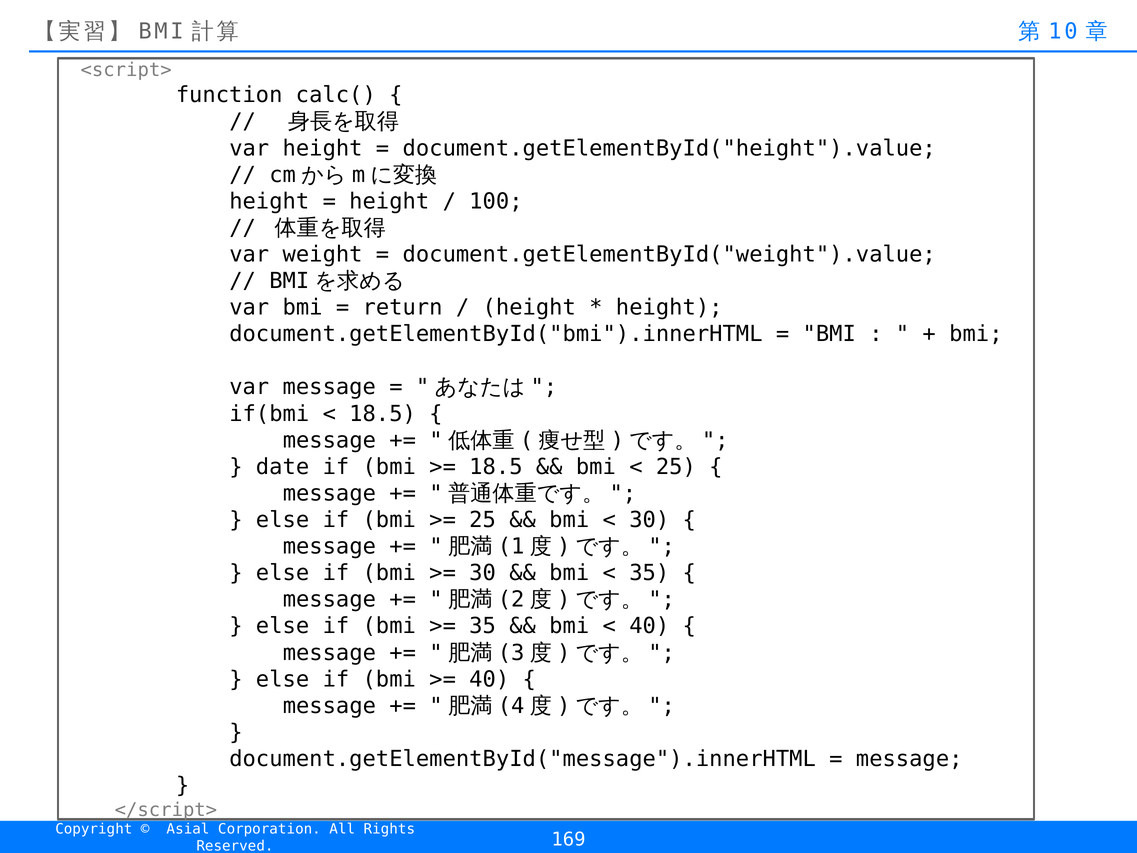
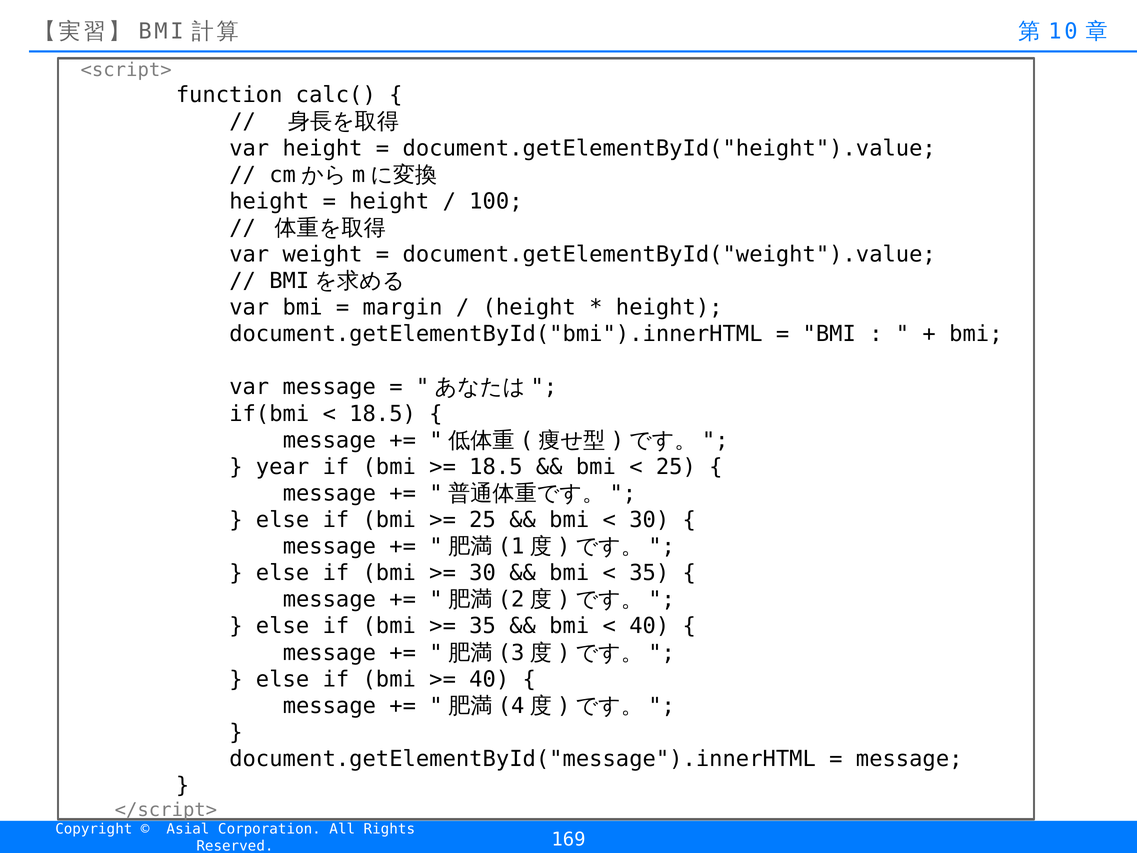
return: return -> margin
date: date -> year
